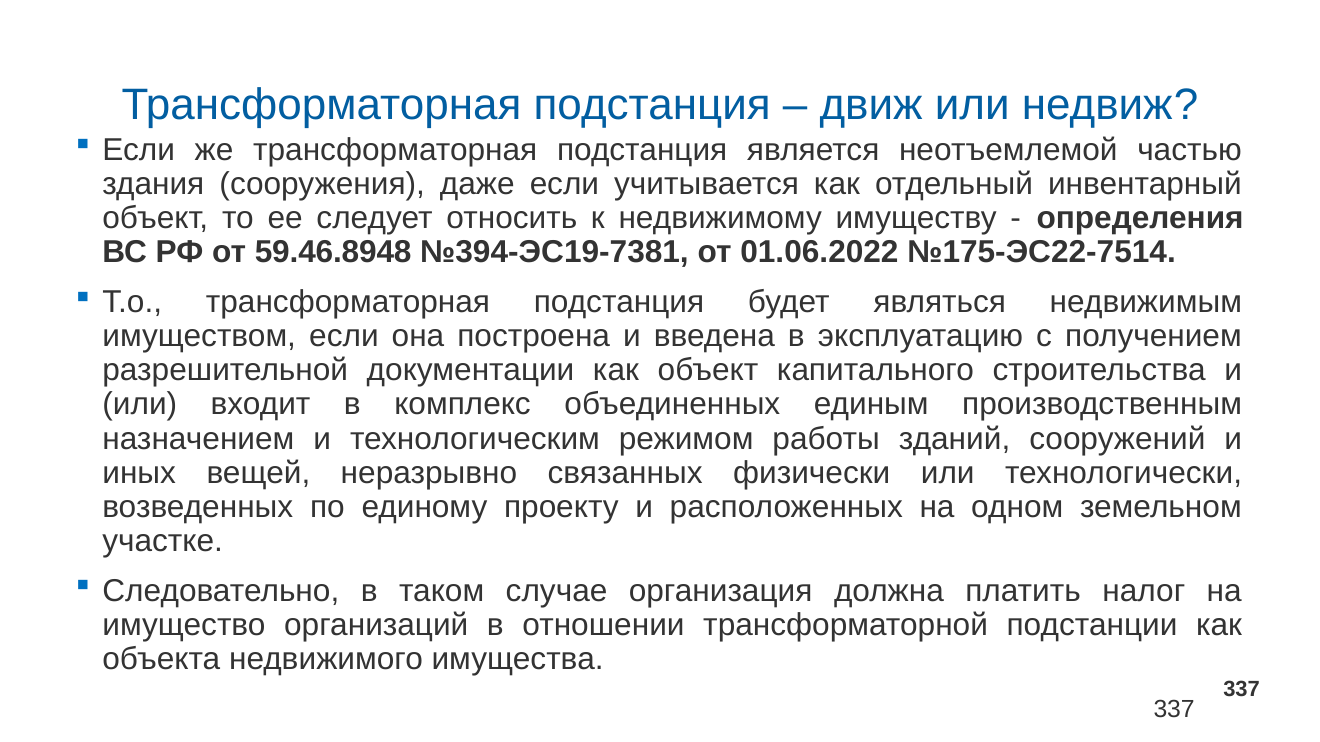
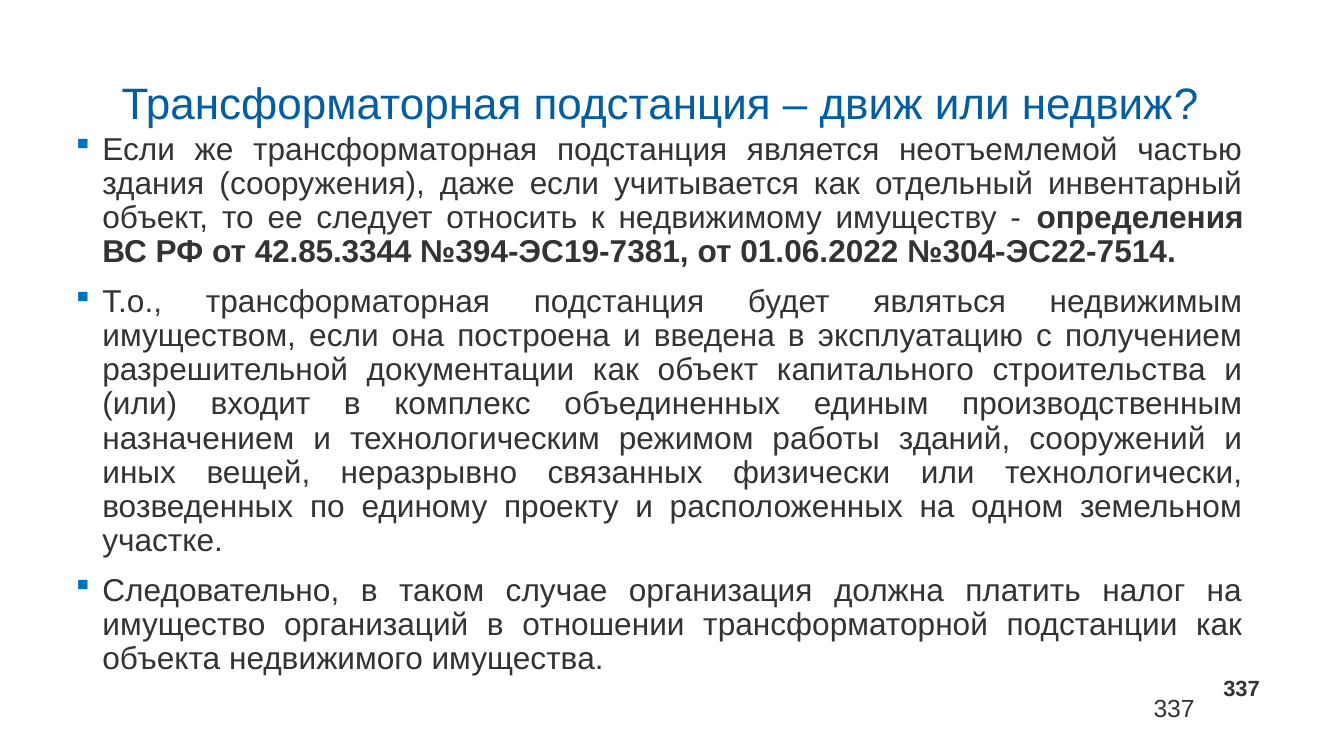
59.46.8948: 59.46.8948 -> 42.85.3344
№175-ЭС22-7514: №175-ЭС22-7514 -> №304-ЭС22-7514
